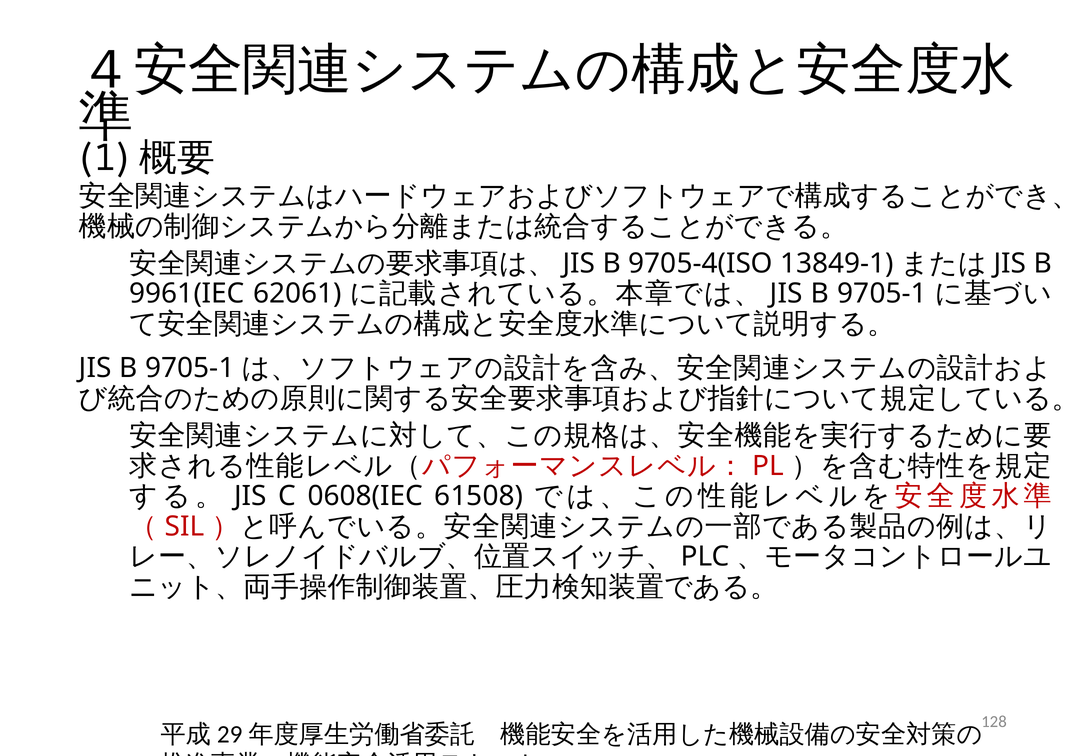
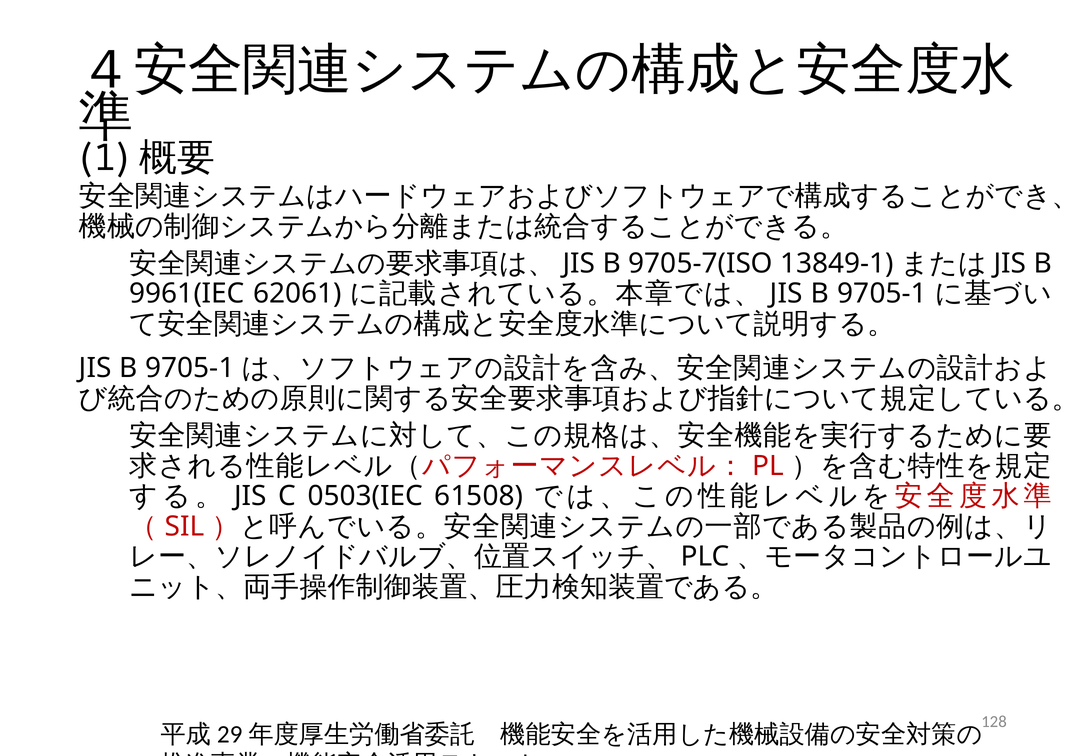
9705-4(ISO: 9705-4(ISO -> 9705-7(ISO
0608(IEC: 0608(IEC -> 0503(IEC
